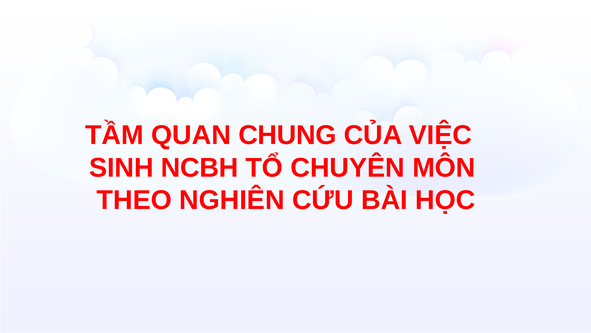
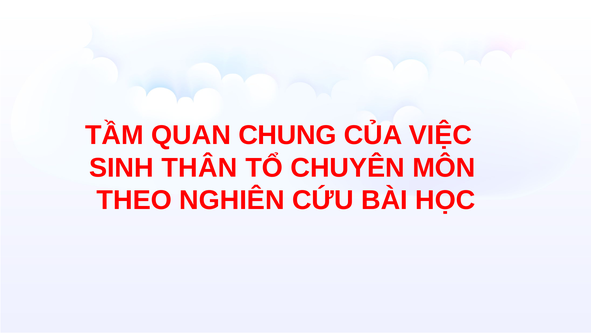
NCBH: NCBH -> THÂN
